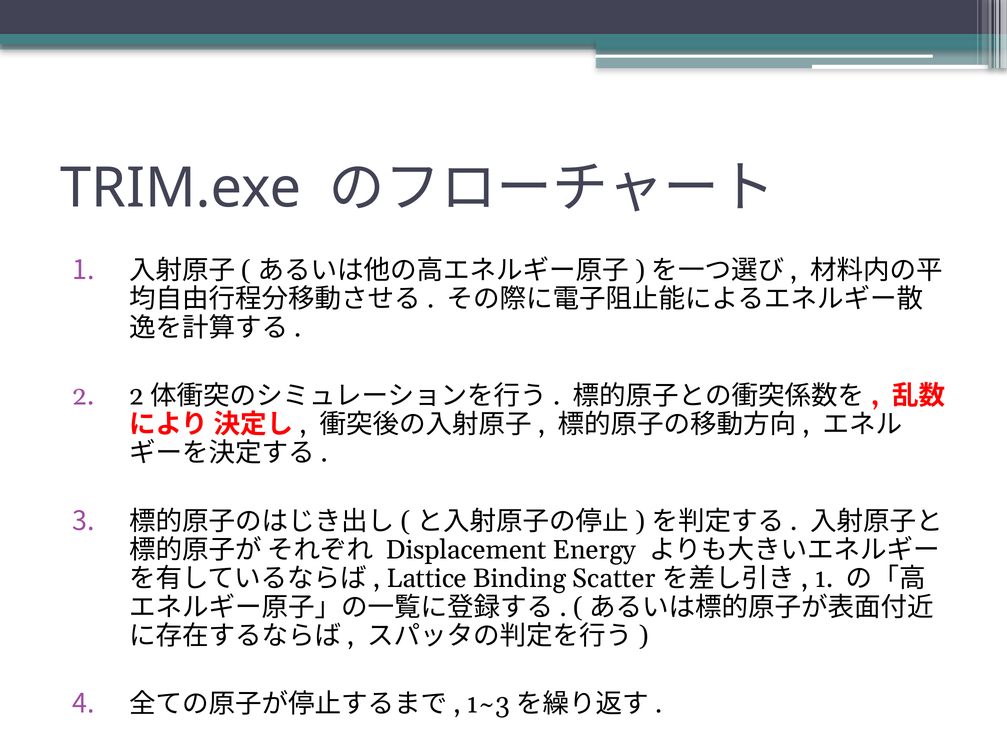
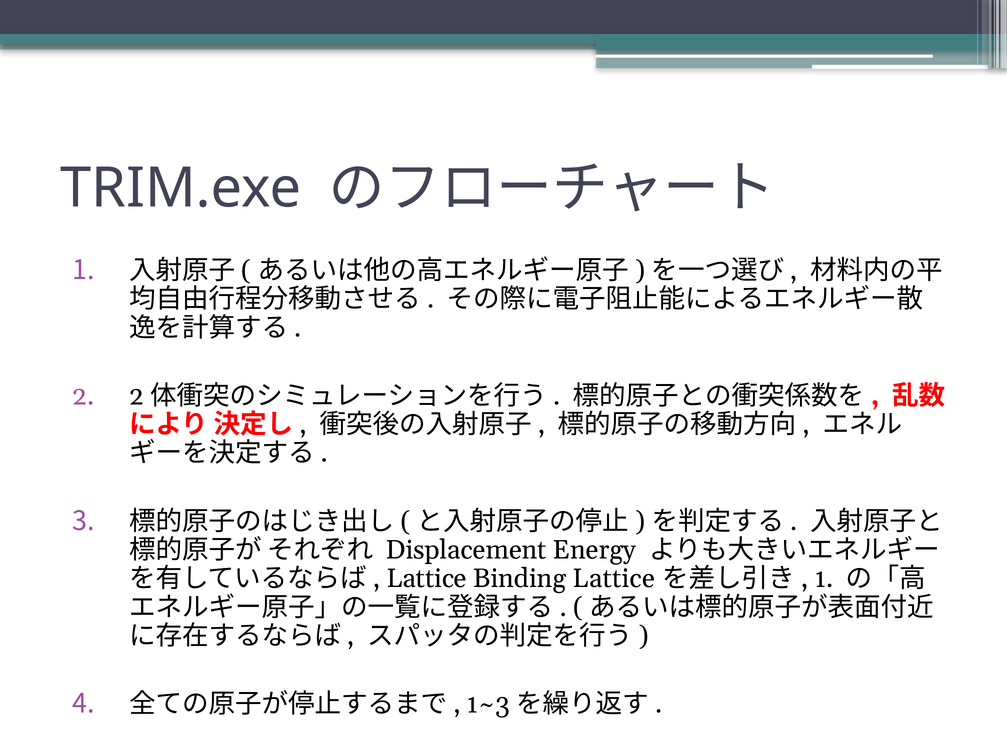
Binding Scatter: Scatter -> Lattice
